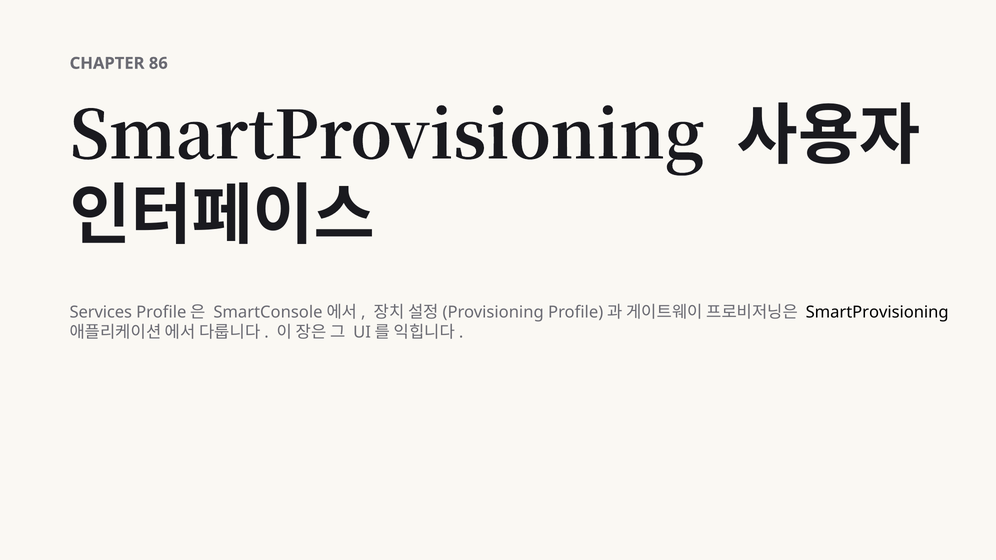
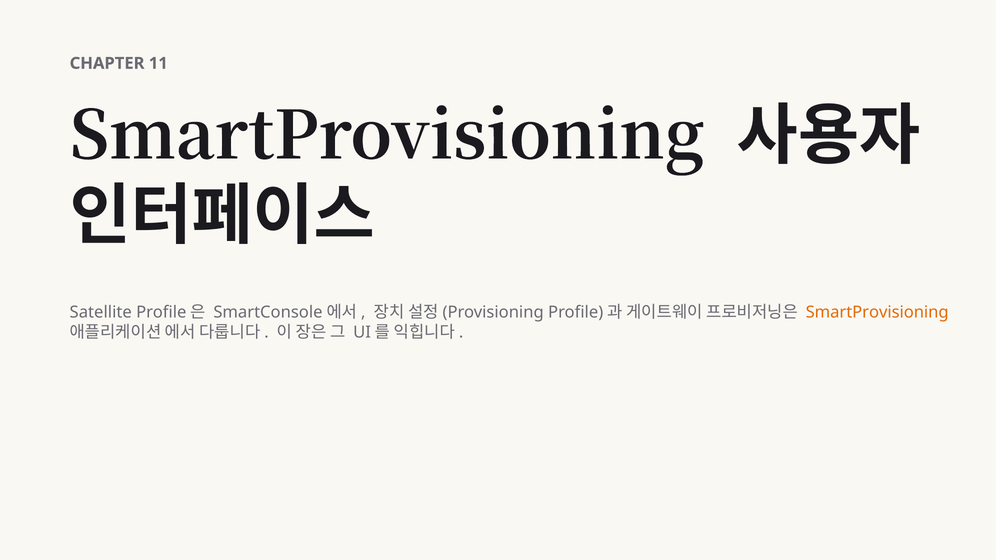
86: 86 -> 11
Services: Services -> Satellite
SmartProvisioning at (877, 312) colour: black -> orange
